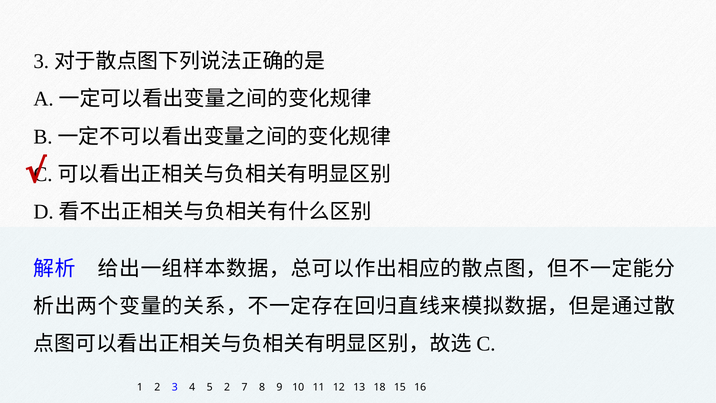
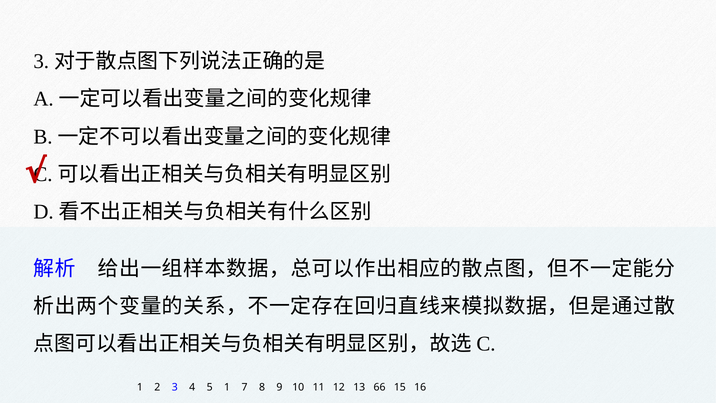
5 2: 2 -> 1
18: 18 -> 66
